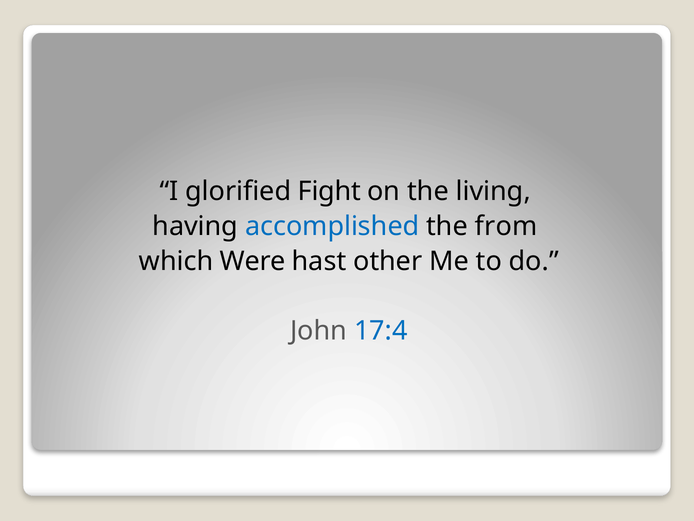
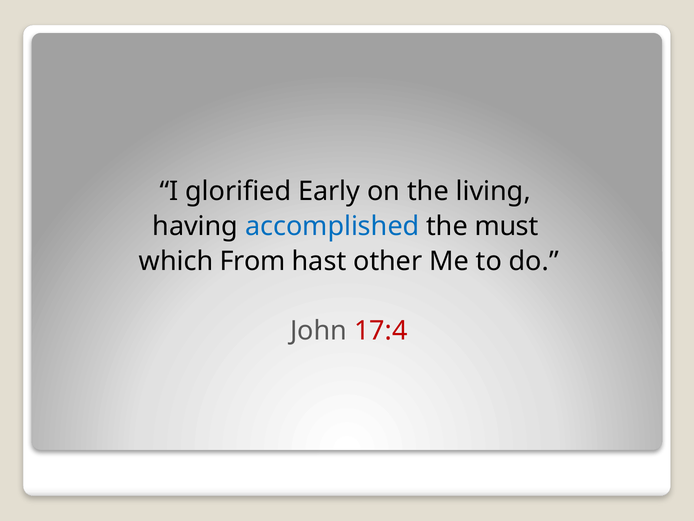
Fight: Fight -> Early
from: from -> must
Were: Were -> From
17:4 colour: blue -> red
